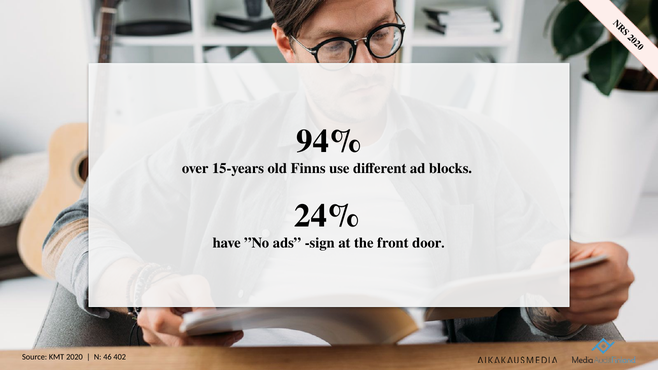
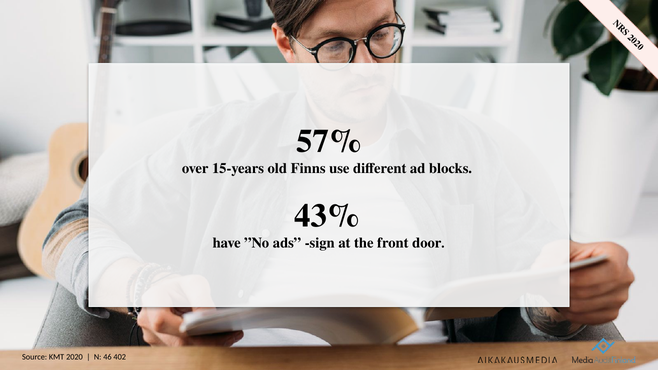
94%: 94% -> 57%
24%: 24% -> 43%
